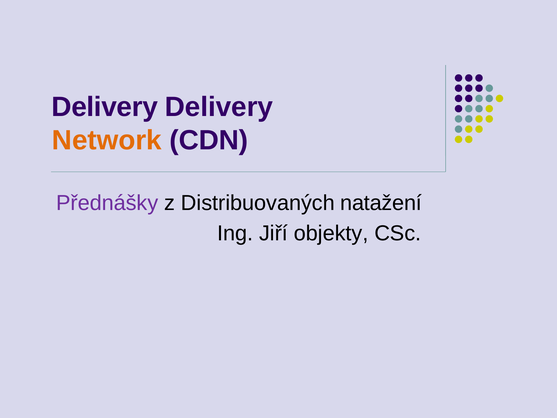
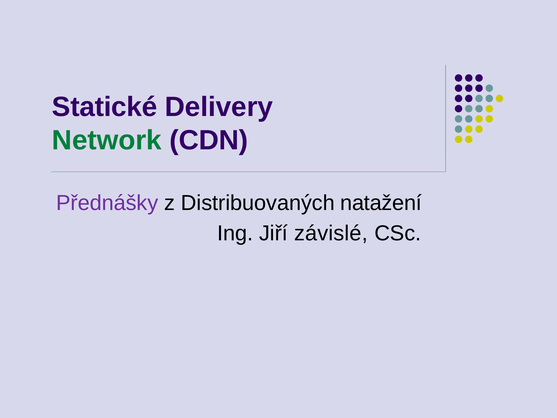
Delivery at (105, 107): Delivery -> Statické
Network colour: orange -> green
objekty: objekty -> závislé
